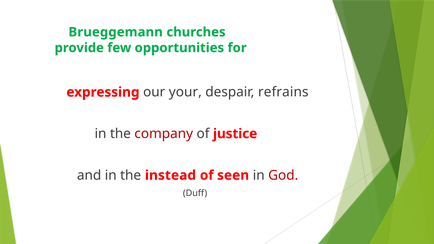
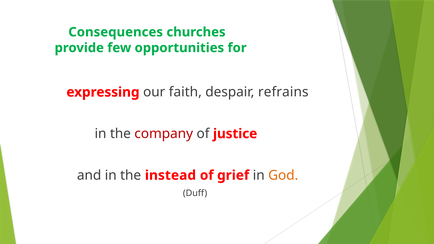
Brueggemann: Brueggemann -> Consequences
your: your -> faith
seen: seen -> grief
God colour: red -> orange
